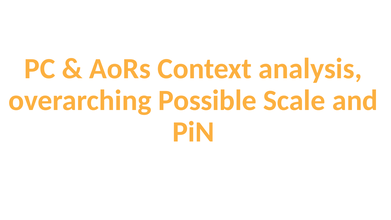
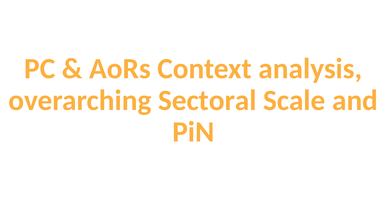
Possible: Possible -> Sectoral
